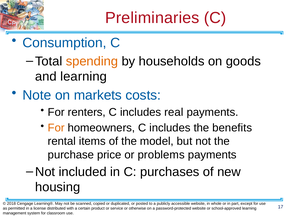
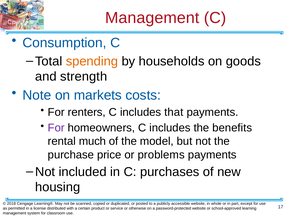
Preliminaries at (152, 18): Preliminaries -> Management
and learning: learning -> strength
real: real -> that
For at (56, 128) colour: orange -> purple
items: items -> much
